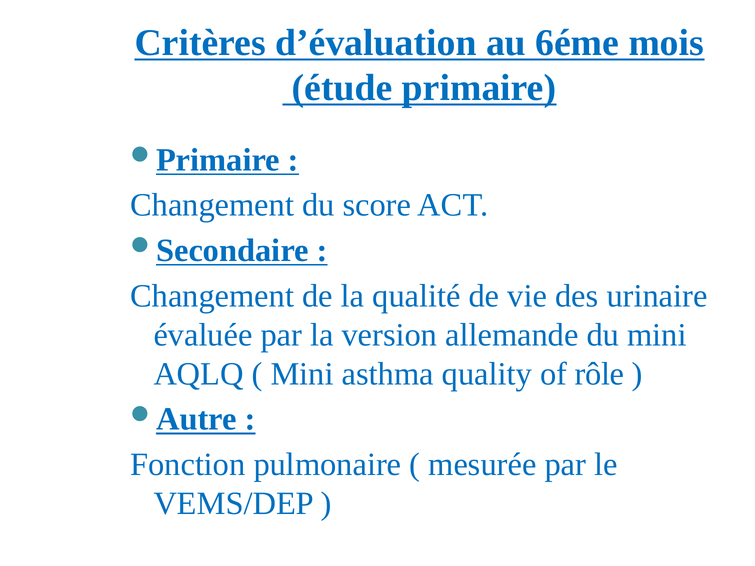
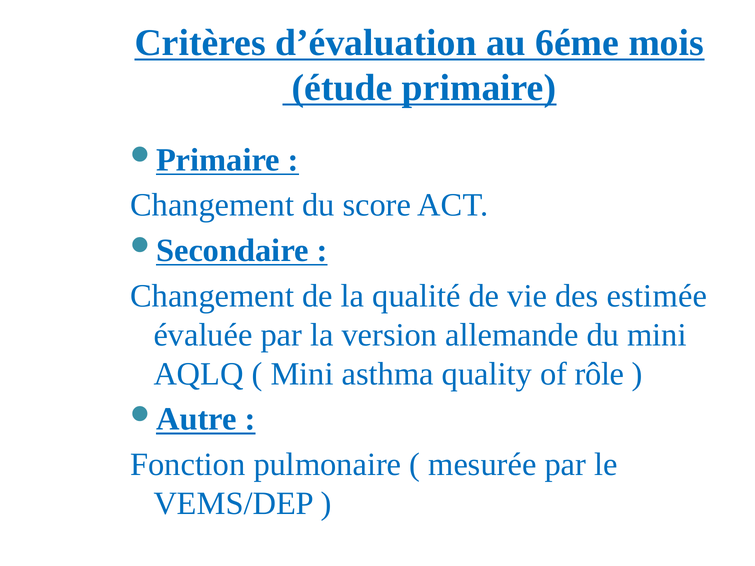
urinaire: urinaire -> estimée
